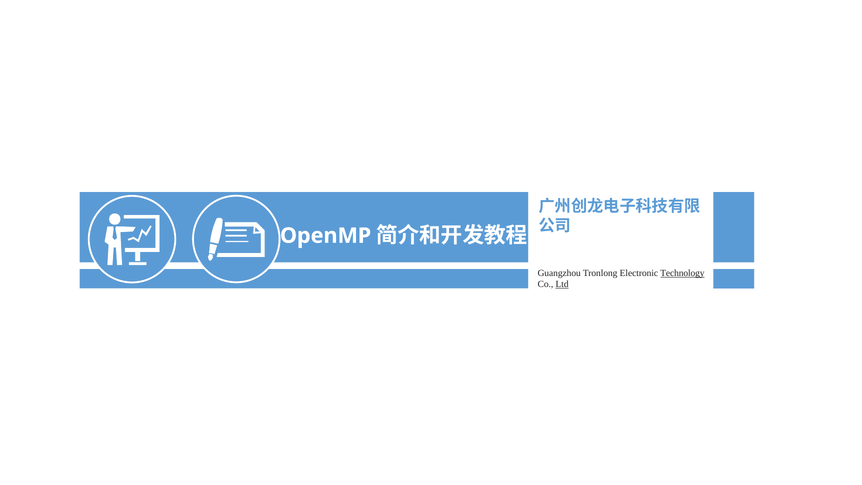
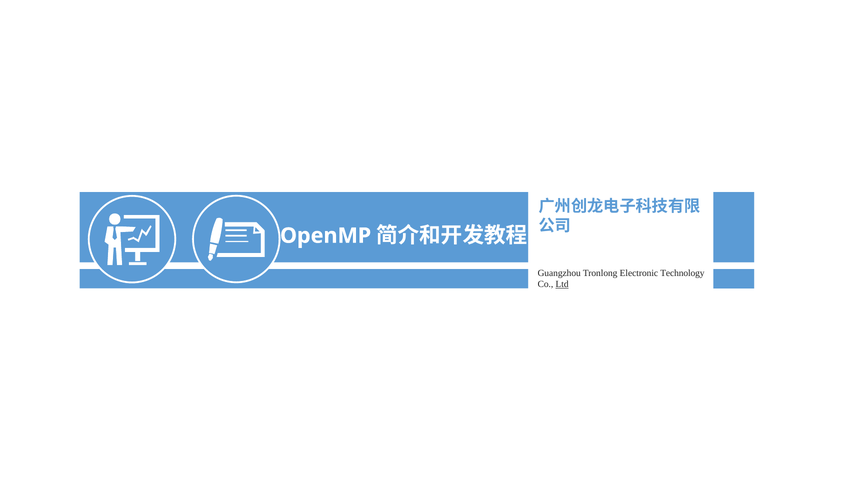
Technology underline: present -> none
